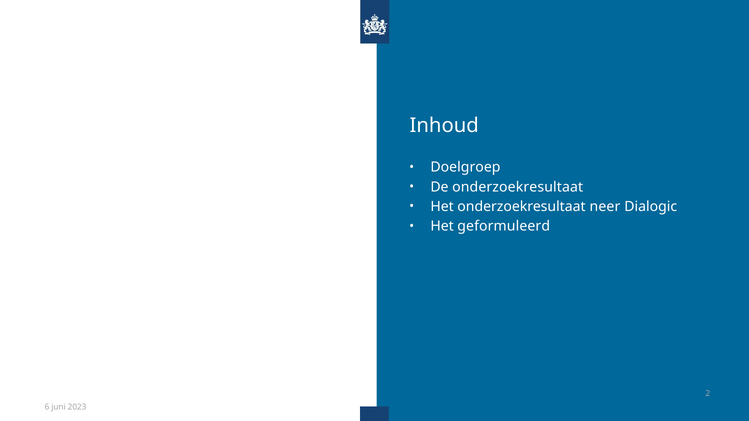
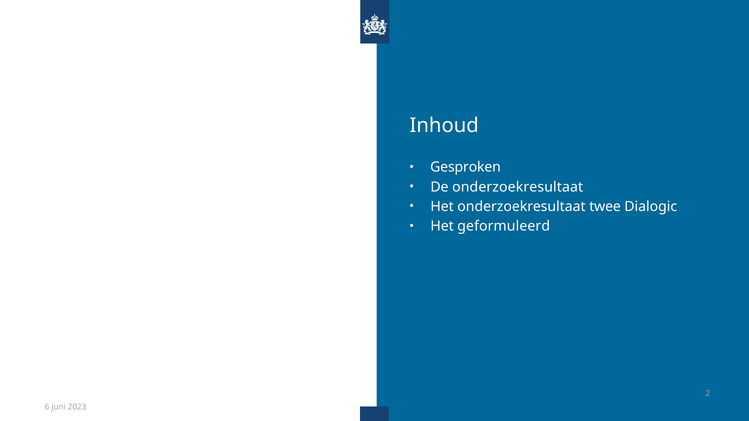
Doelgroep: Doelgroep -> Gesproken
neer: neer -> twee
